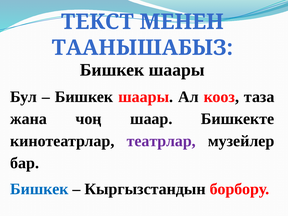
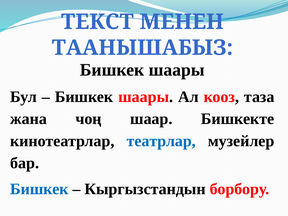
театрлар colour: purple -> blue
